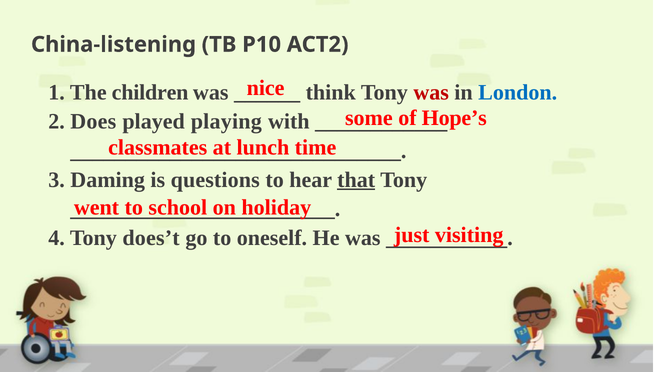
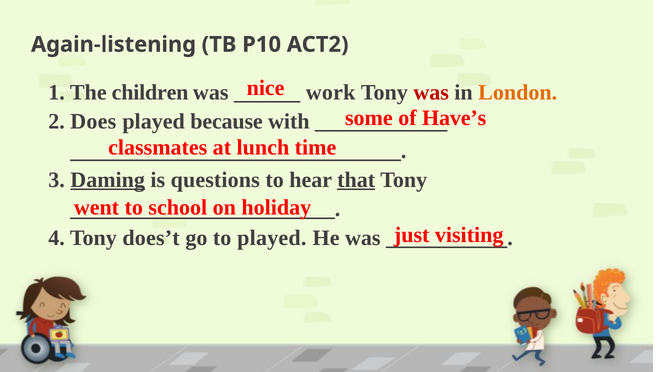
China-listening: China-listening -> Again-listening
think: think -> work
London colour: blue -> orange
Hope’s: Hope’s -> Have’s
playing: playing -> because
Daming underline: none -> present
to oneself: oneself -> played
